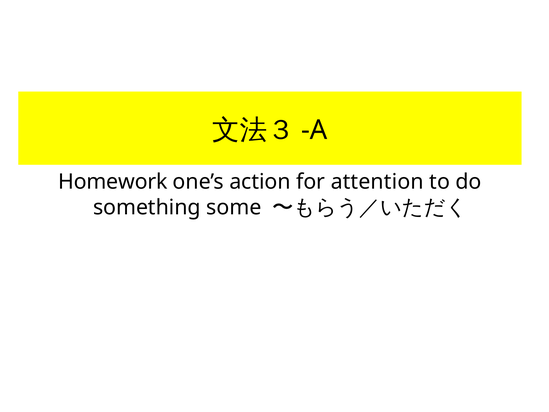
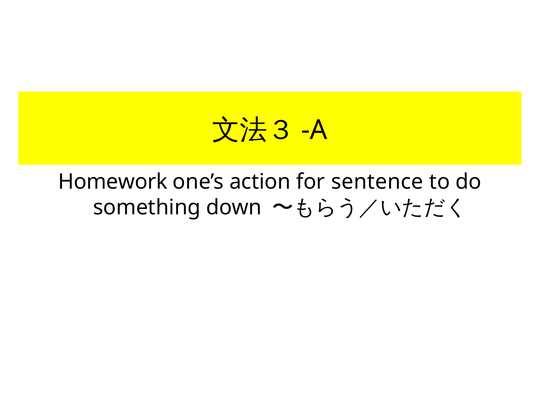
attention: attention -> sentence
some: some -> down
